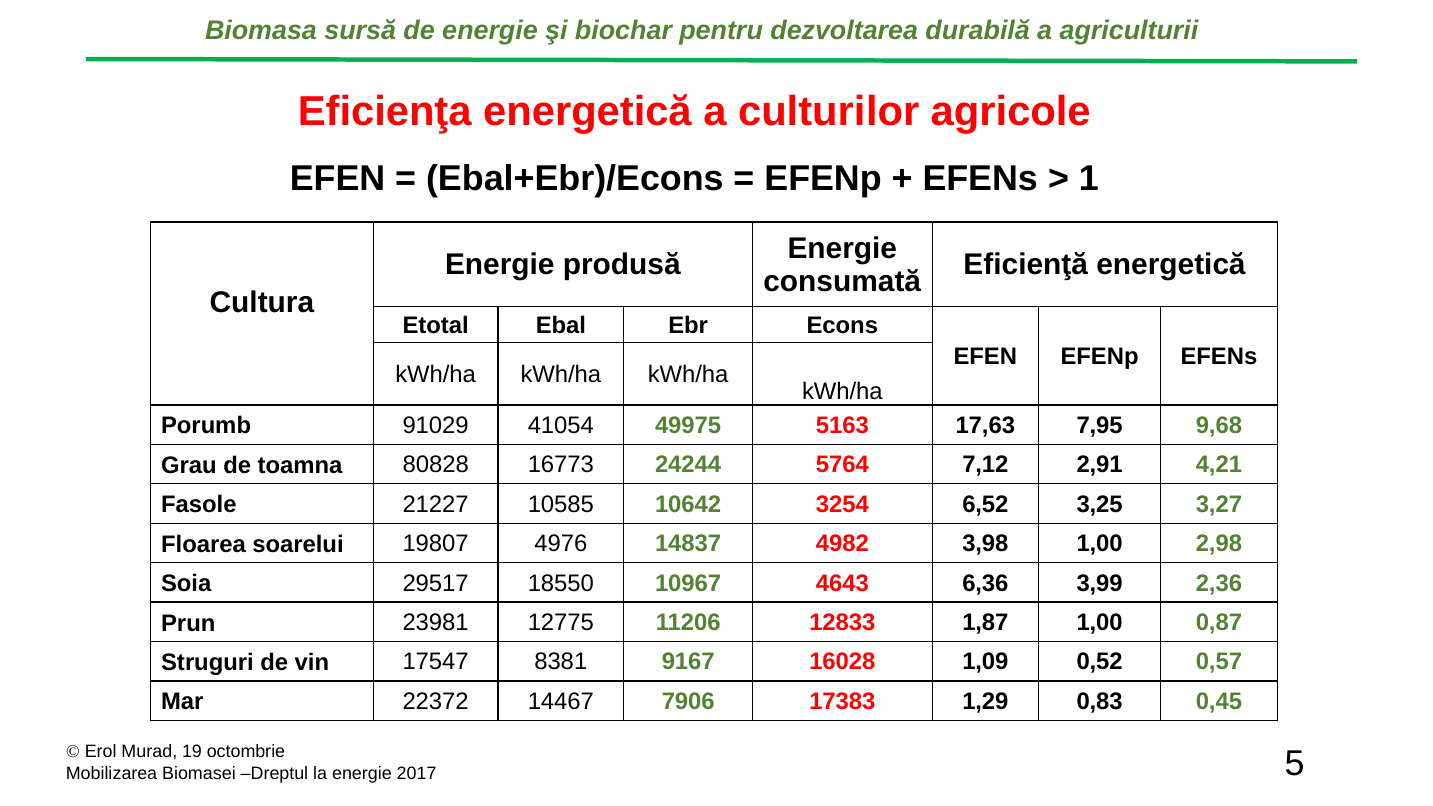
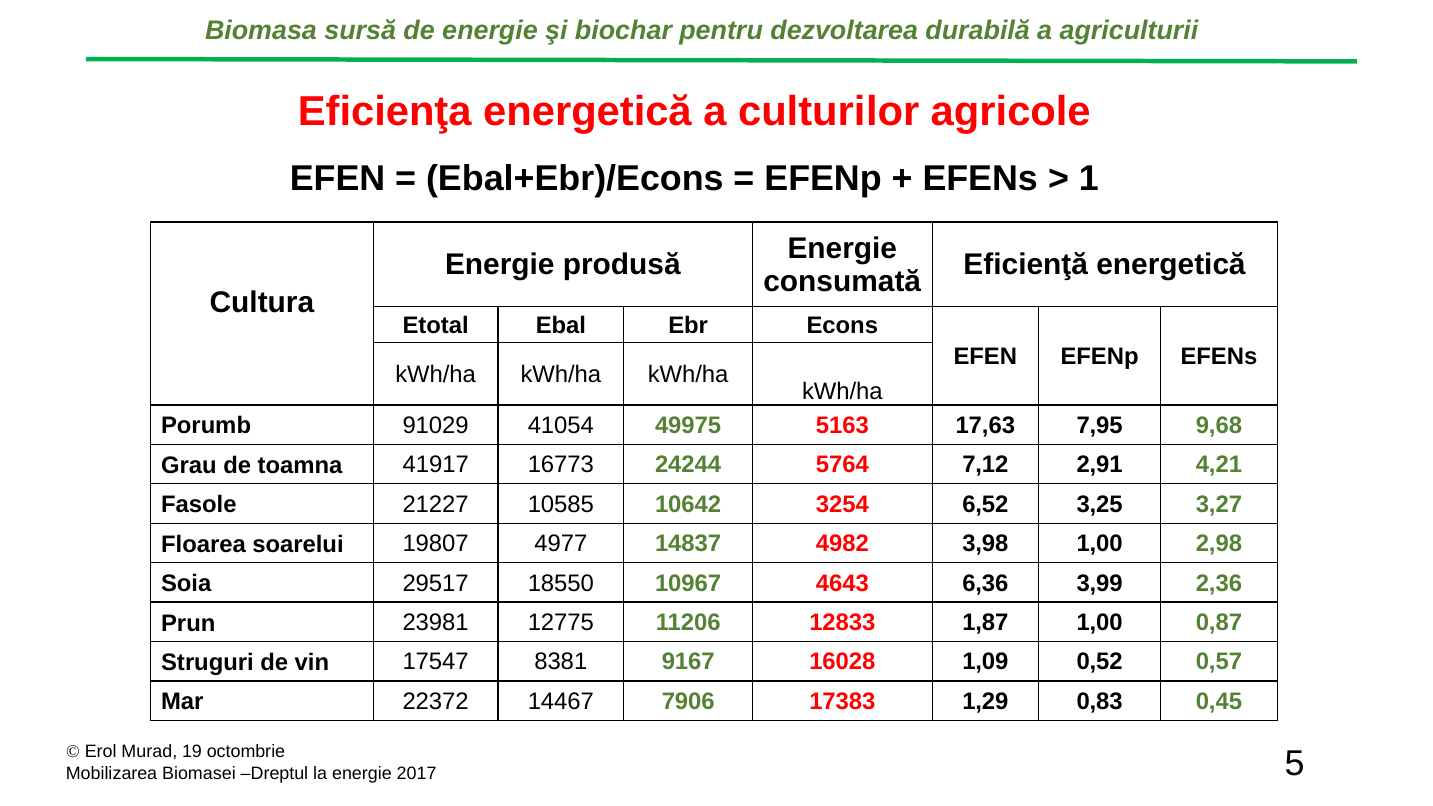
80828: 80828 -> 41917
4976: 4976 -> 4977
